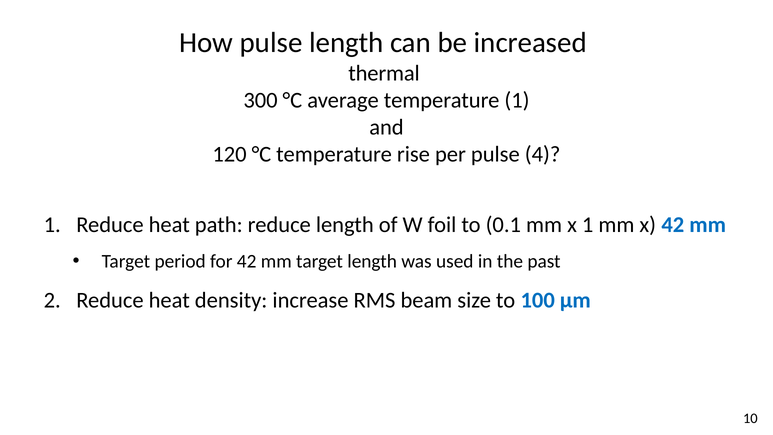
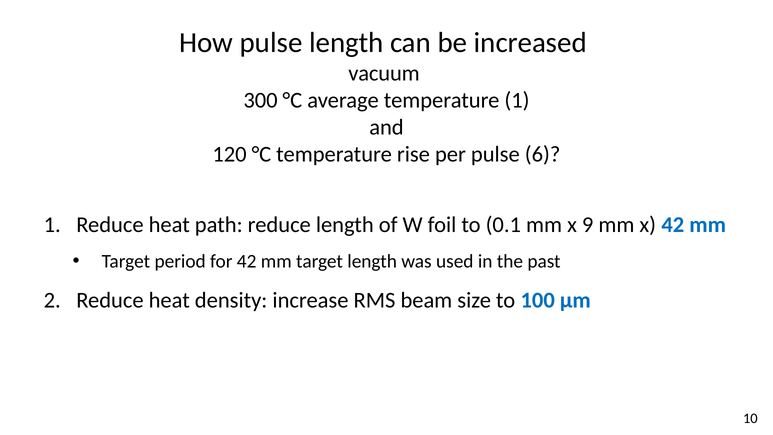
thermal: thermal -> vacuum
4: 4 -> 6
x 1: 1 -> 9
